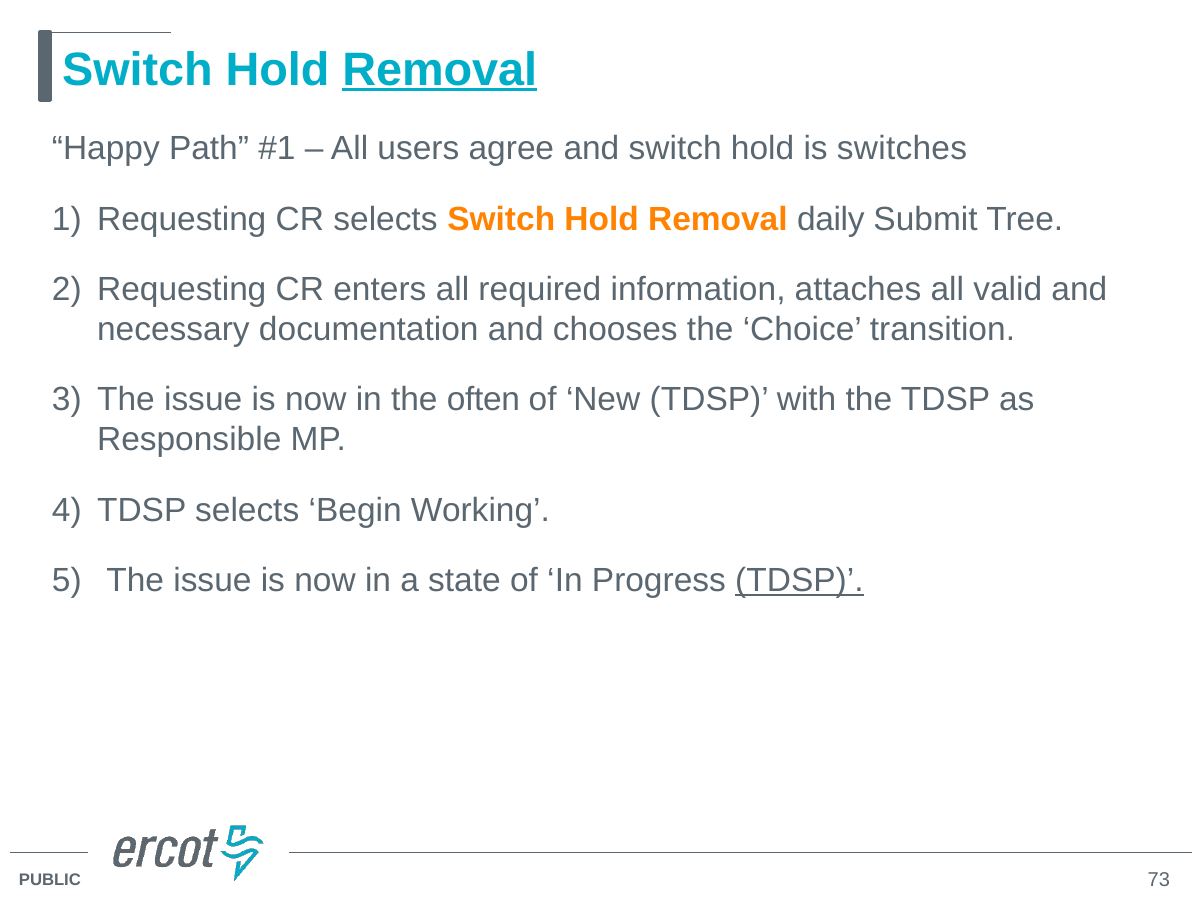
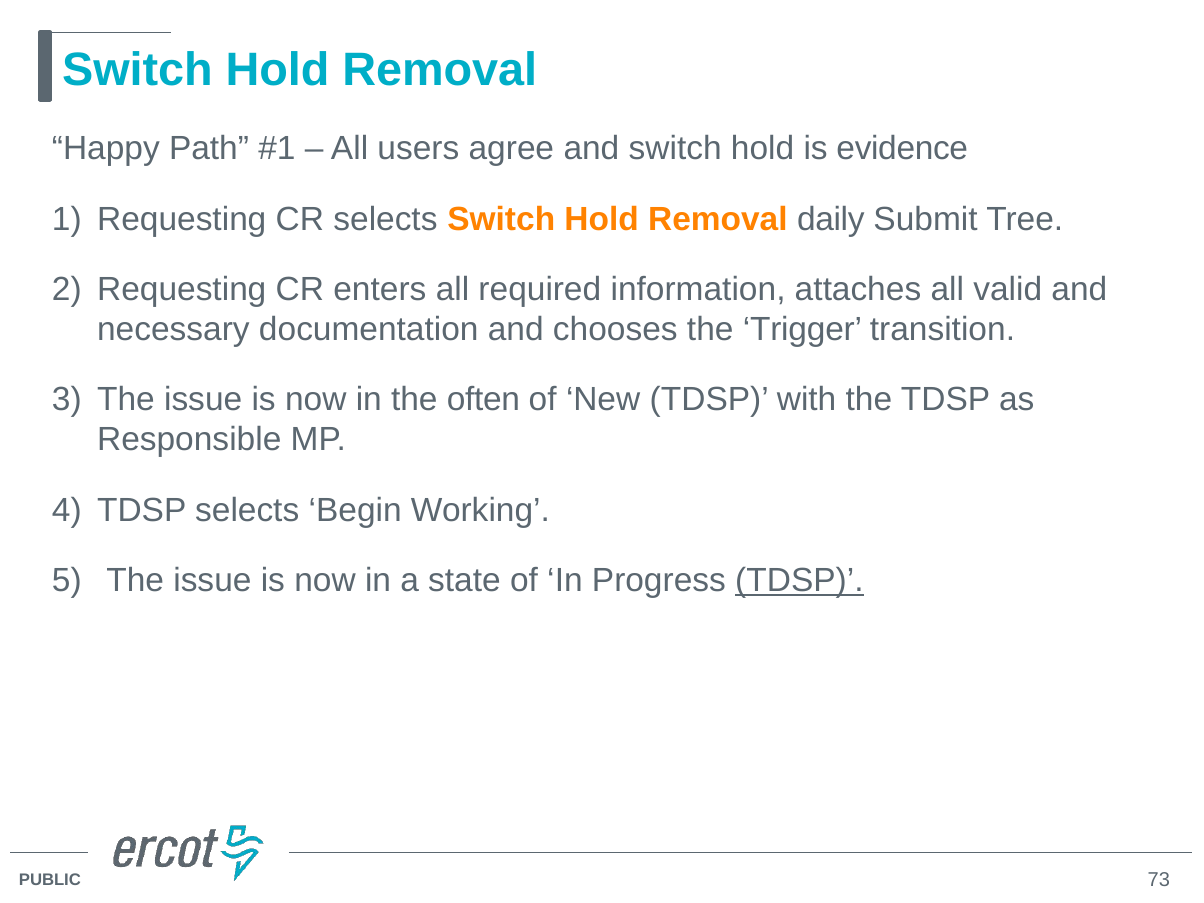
Removal at (440, 70) underline: present -> none
switches: switches -> evidence
Choice: Choice -> Trigger
